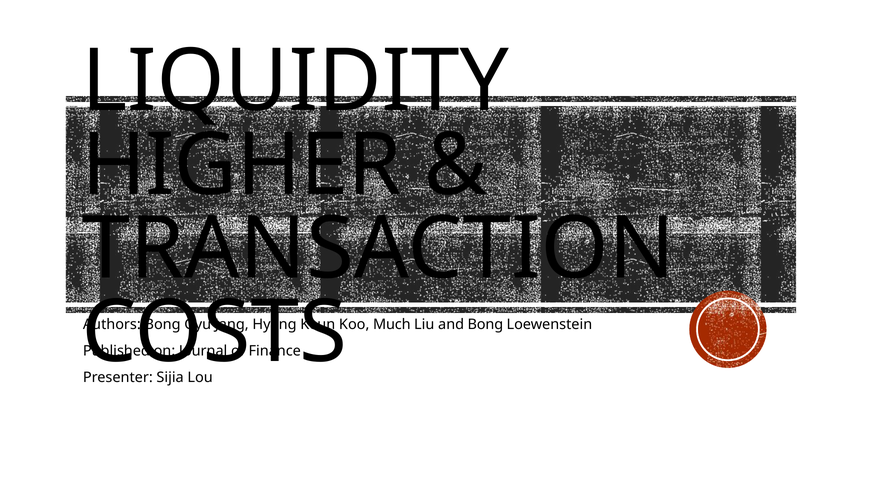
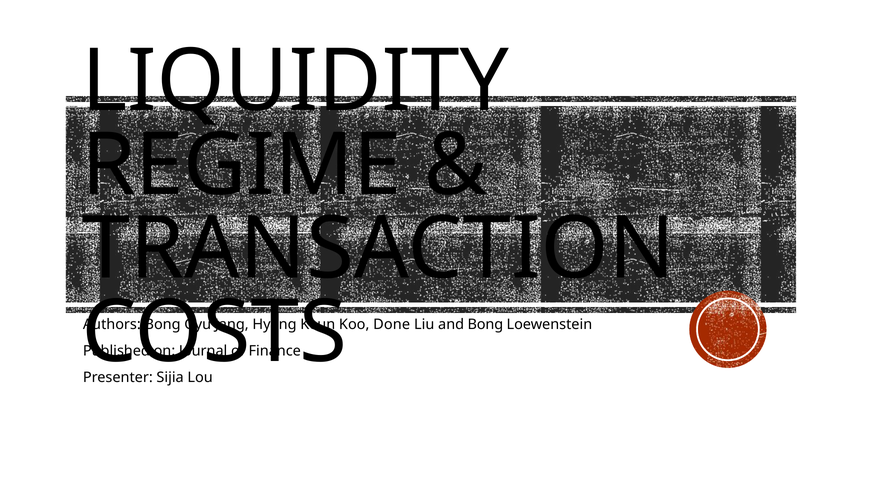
HIGHER: HIGHER -> REGIME
Much: Much -> Done
